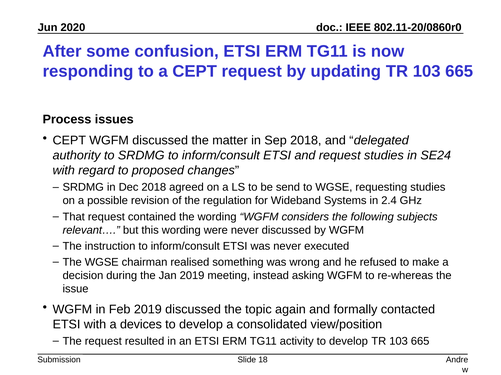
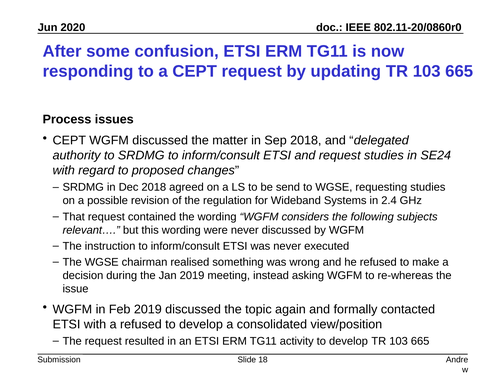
a devices: devices -> refused
